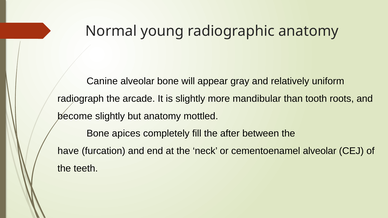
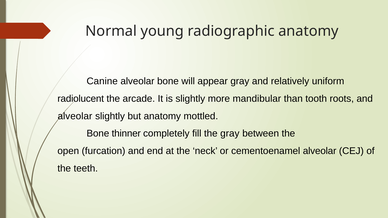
radiograph: radiograph -> radiolucent
become at (75, 116): become -> alveolar
apices: apices -> thinner
the after: after -> gray
have: have -> open
